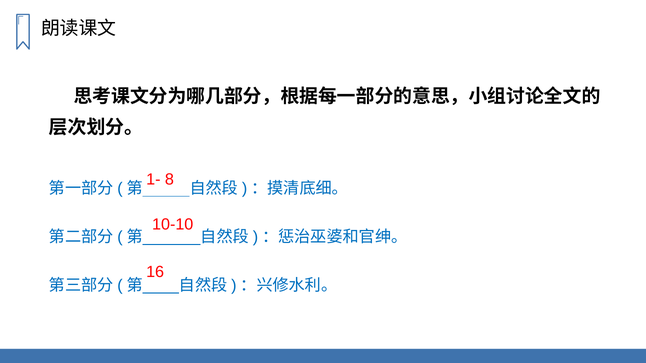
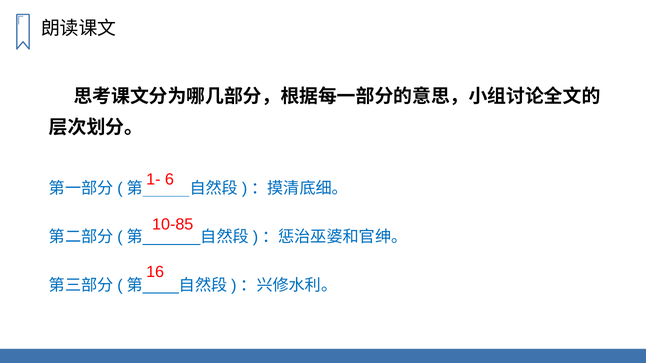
8: 8 -> 6
10-10: 10-10 -> 10-85
